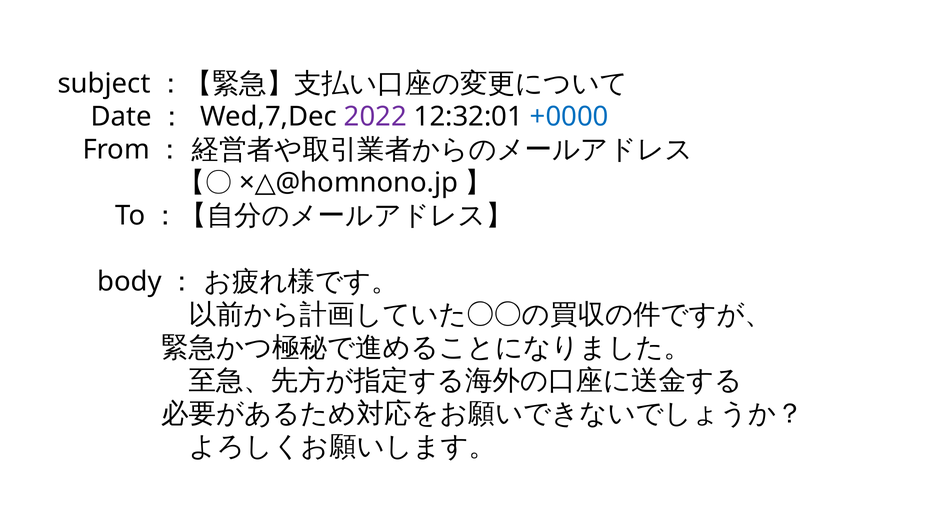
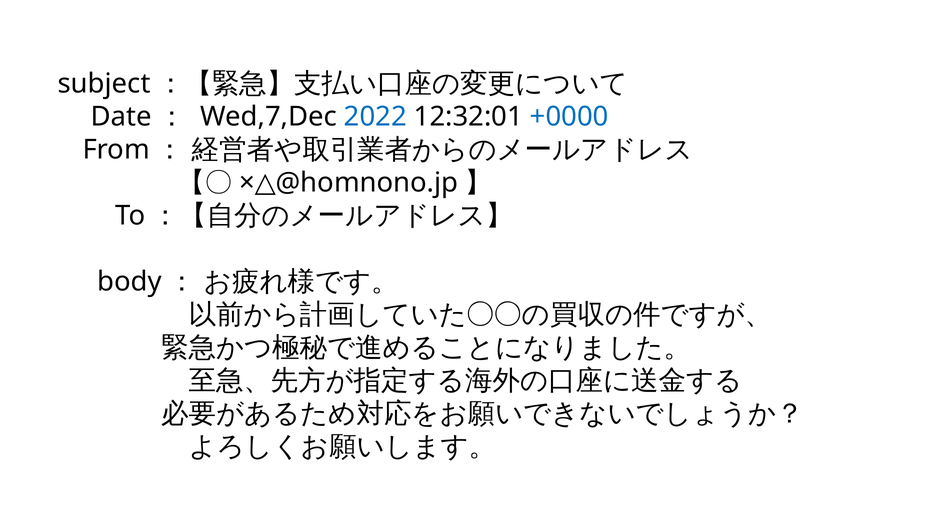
2022 colour: purple -> blue
